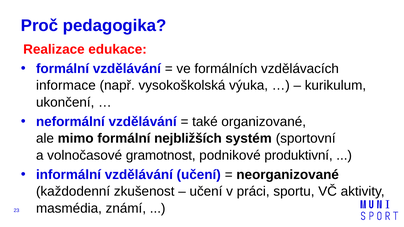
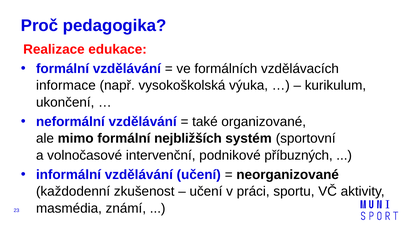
gramotnost: gramotnost -> intervenční
produktivní: produktivní -> příbuzných
